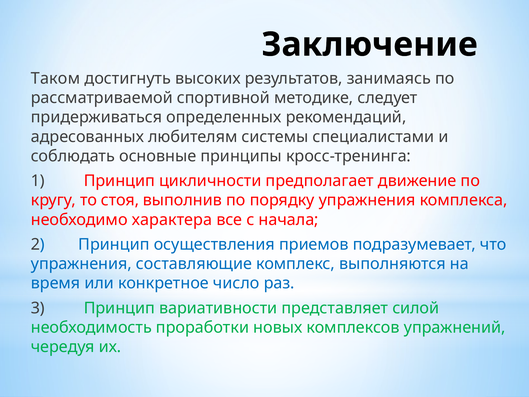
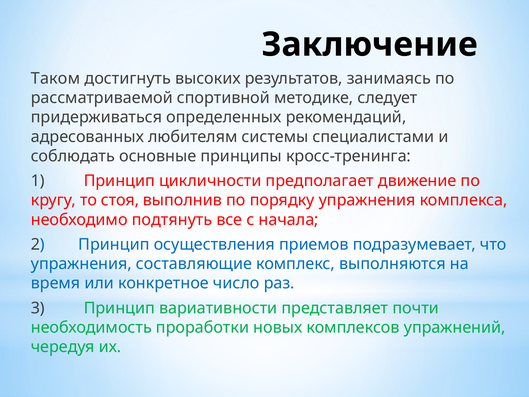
характера: характера -> подтянуть
силой: силой -> почти
